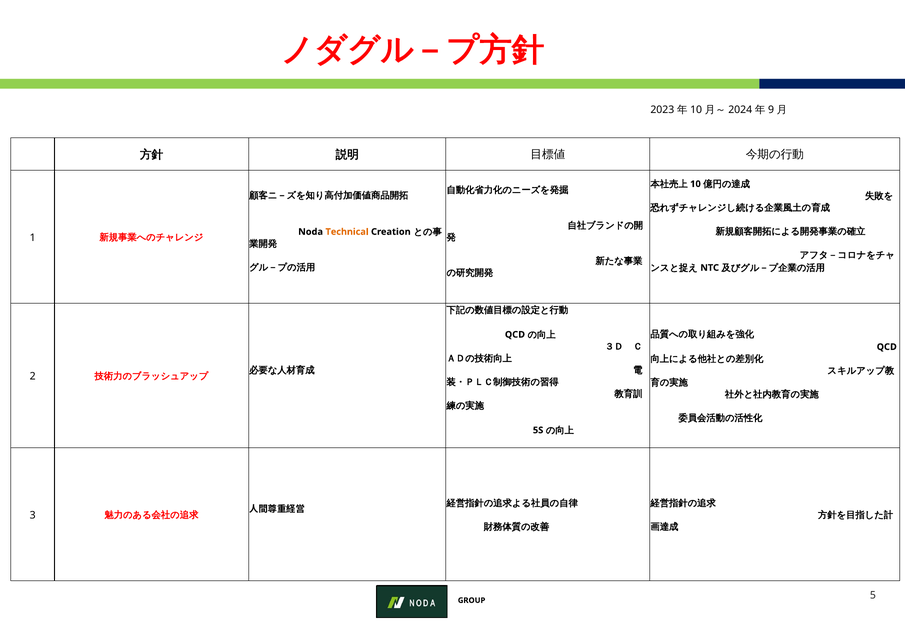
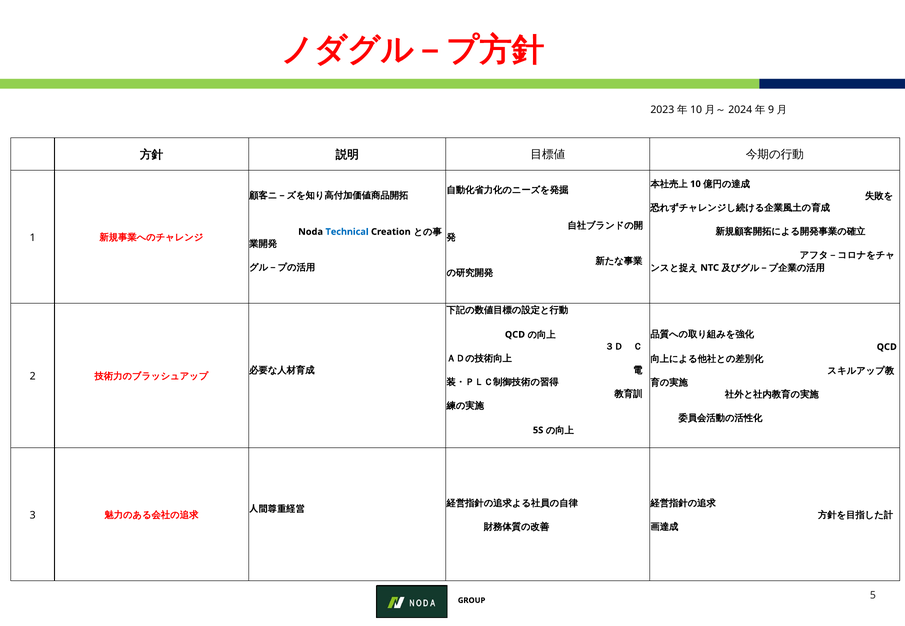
Technical colour: orange -> blue
